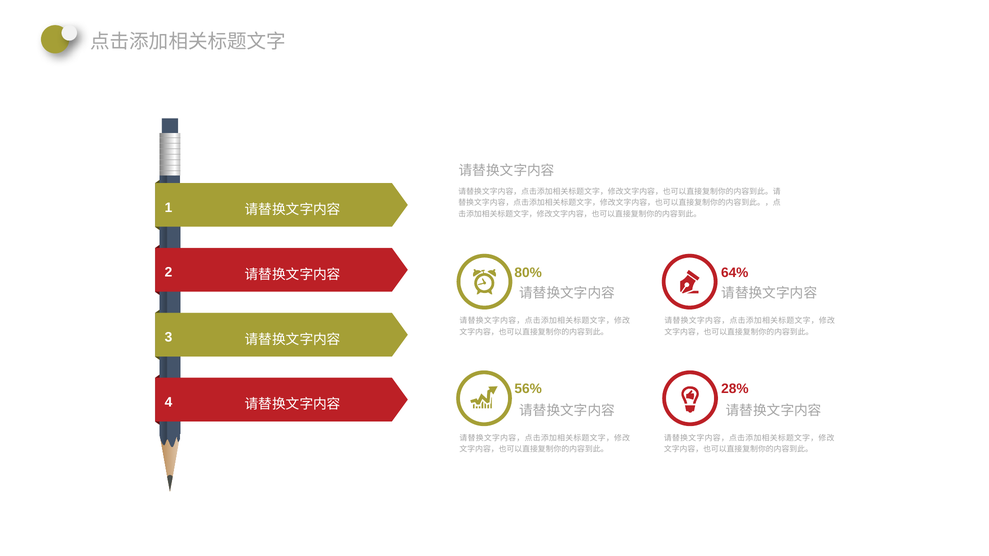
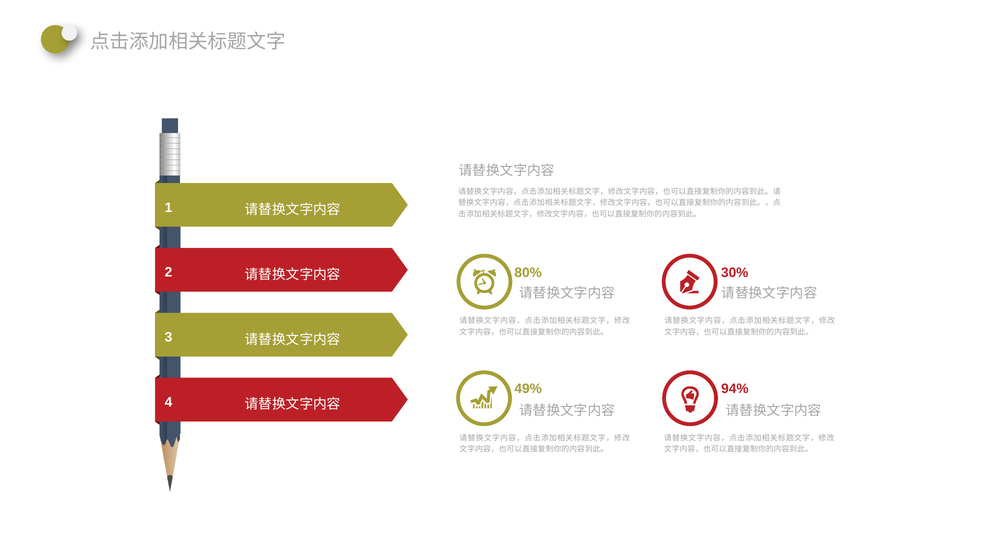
64%: 64% -> 30%
56%: 56% -> 49%
28%: 28% -> 94%
